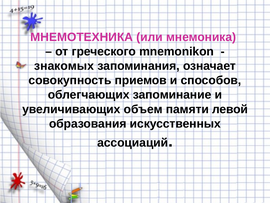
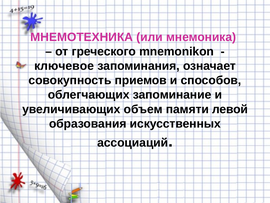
знакомых: знакомых -> ключевое
